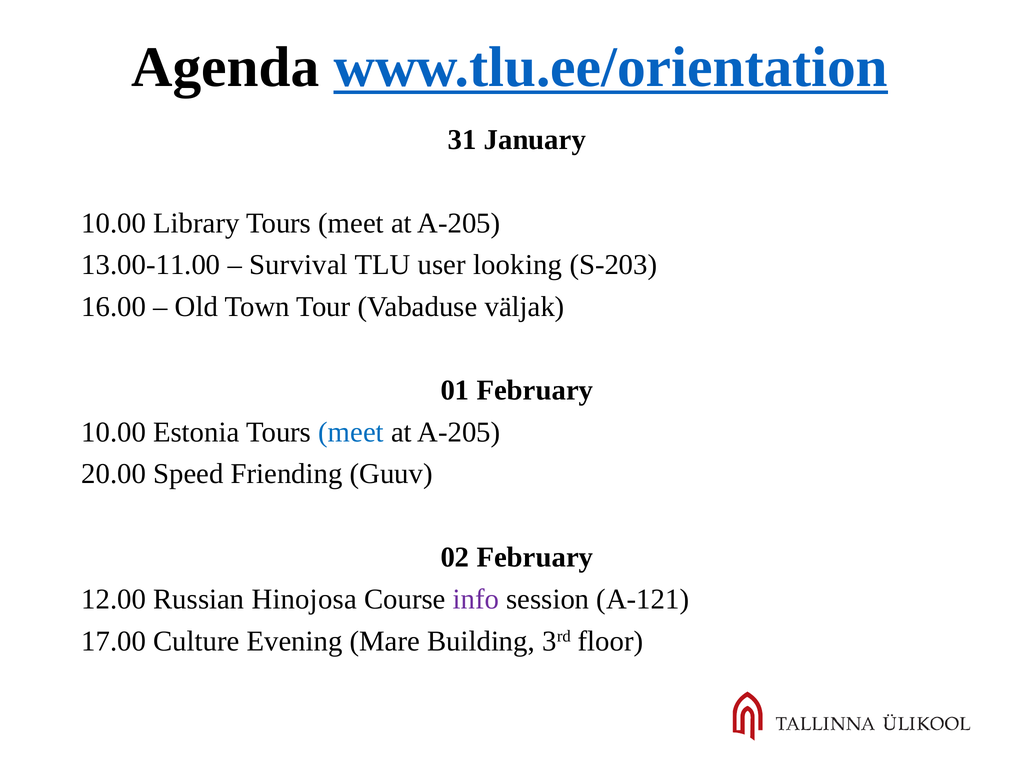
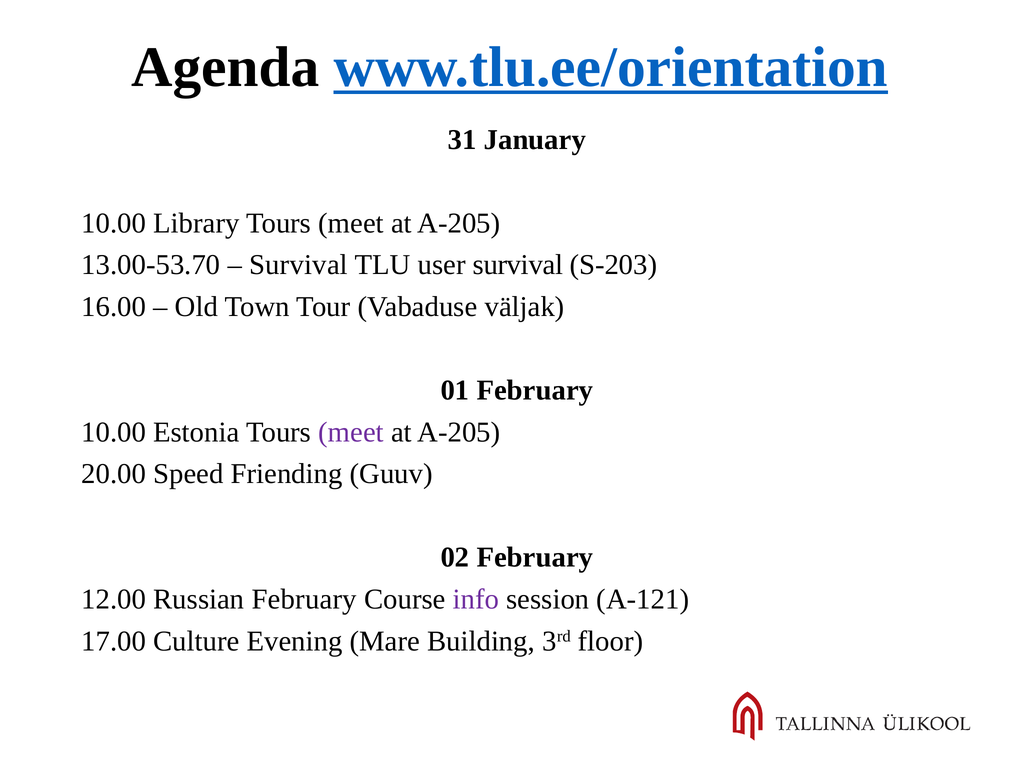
13.00-11.00: 13.00-11.00 -> 13.00-53.70
user looking: looking -> survival
meet at (351, 432) colour: blue -> purple
Russian Hinojosa: Hinojosa -> February
